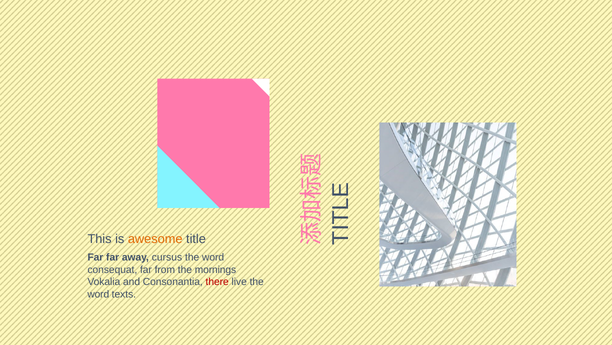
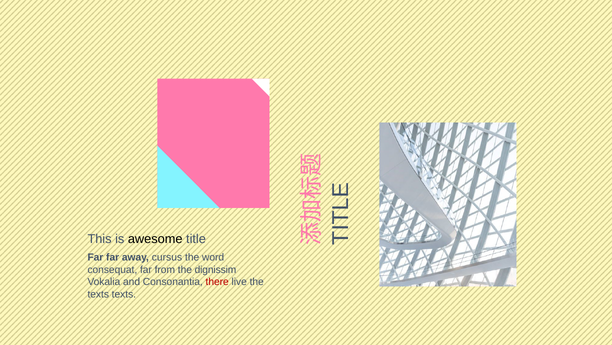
awesome colour: orange -> black
mornings: mornings -> dignissim
word at (98, 294): word -> texts
